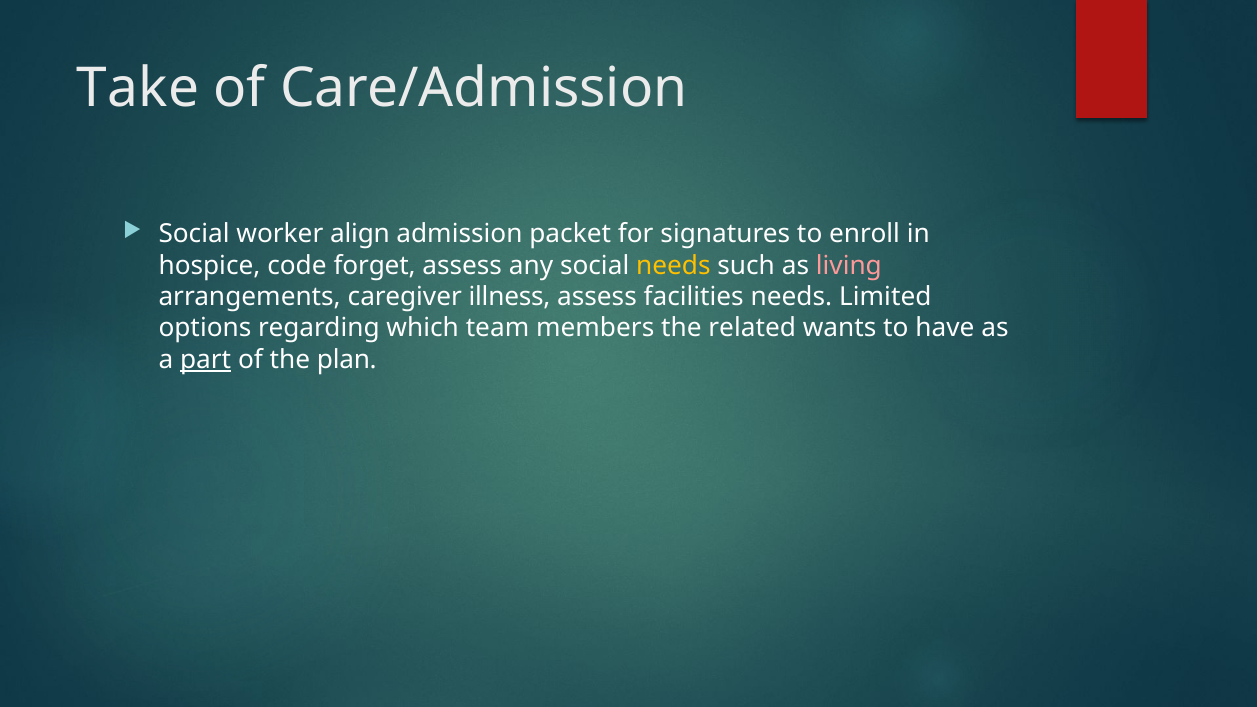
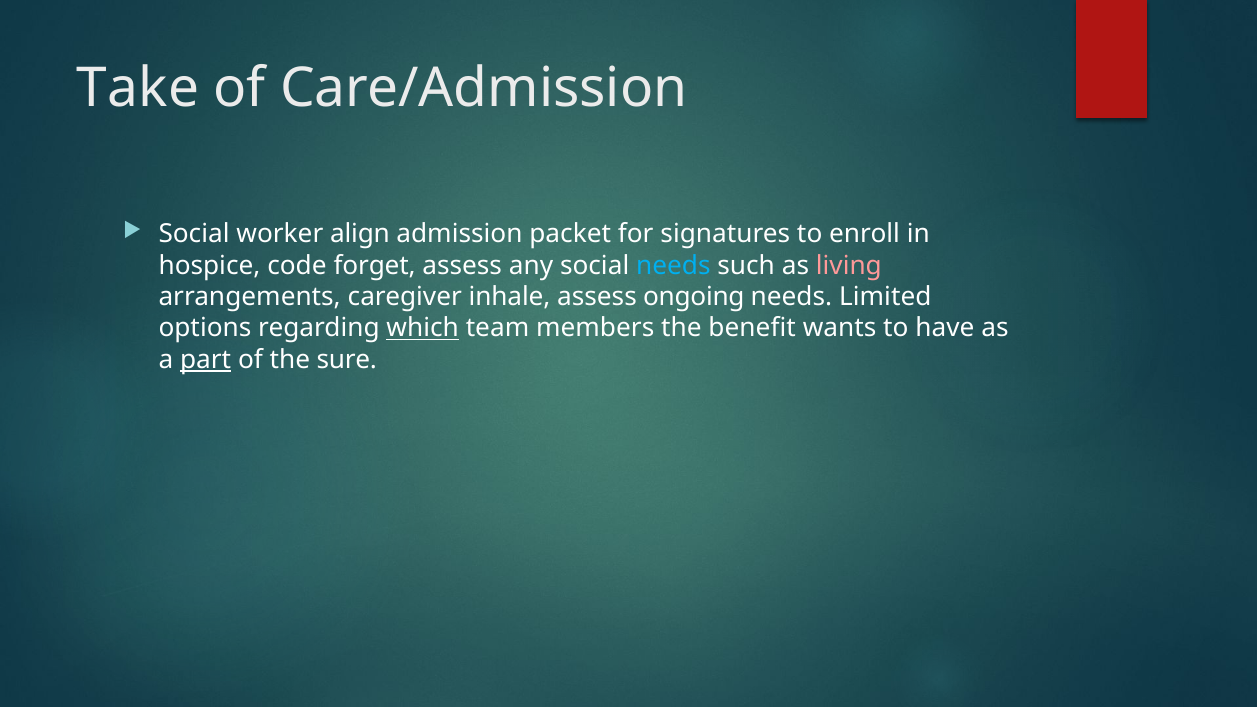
needs at (673, 265) colour: yellow -> light blue
illness: illness -> inhale
facilities: facilities -> ongoing
which underline: none -> present
related: related -> benefit
plan: plan -> sure
